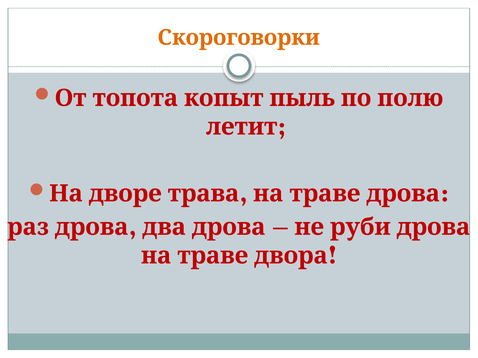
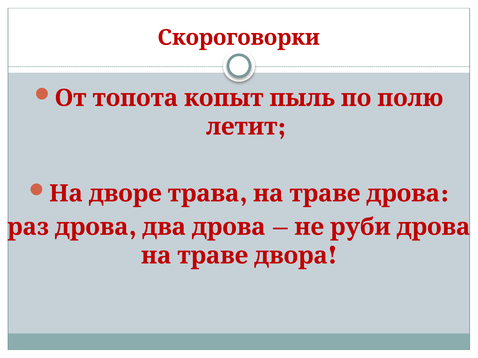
Скороговорки colour: orange -> red
